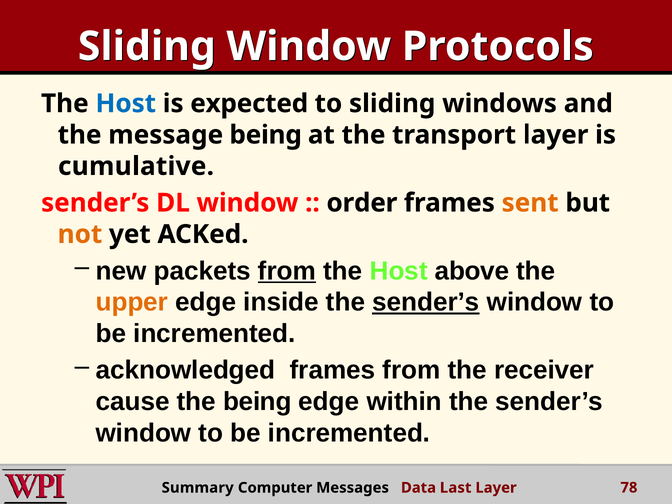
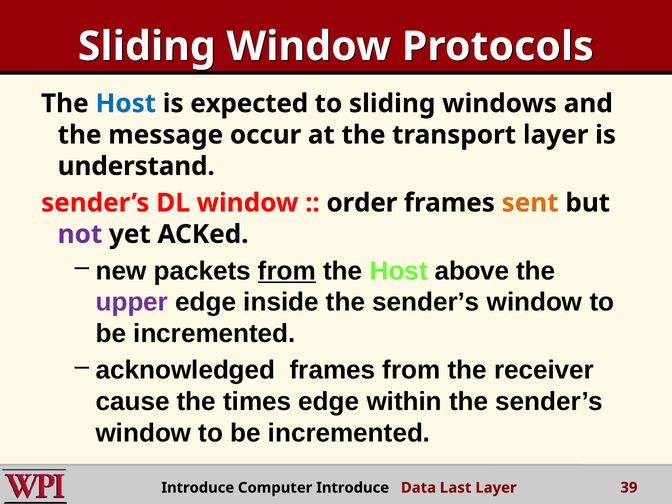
message being: being -> occur
cumulative: cumulative -> understand
not colour: orange -> purple
upper colour: orange -> purple
sender’s at (426, 302) underline: present -> none
the being: being -> times
Summary at (198, 488): Summary -> Introduce
Computer Messages: Messages -> Introduce
78: 78 -> 39
